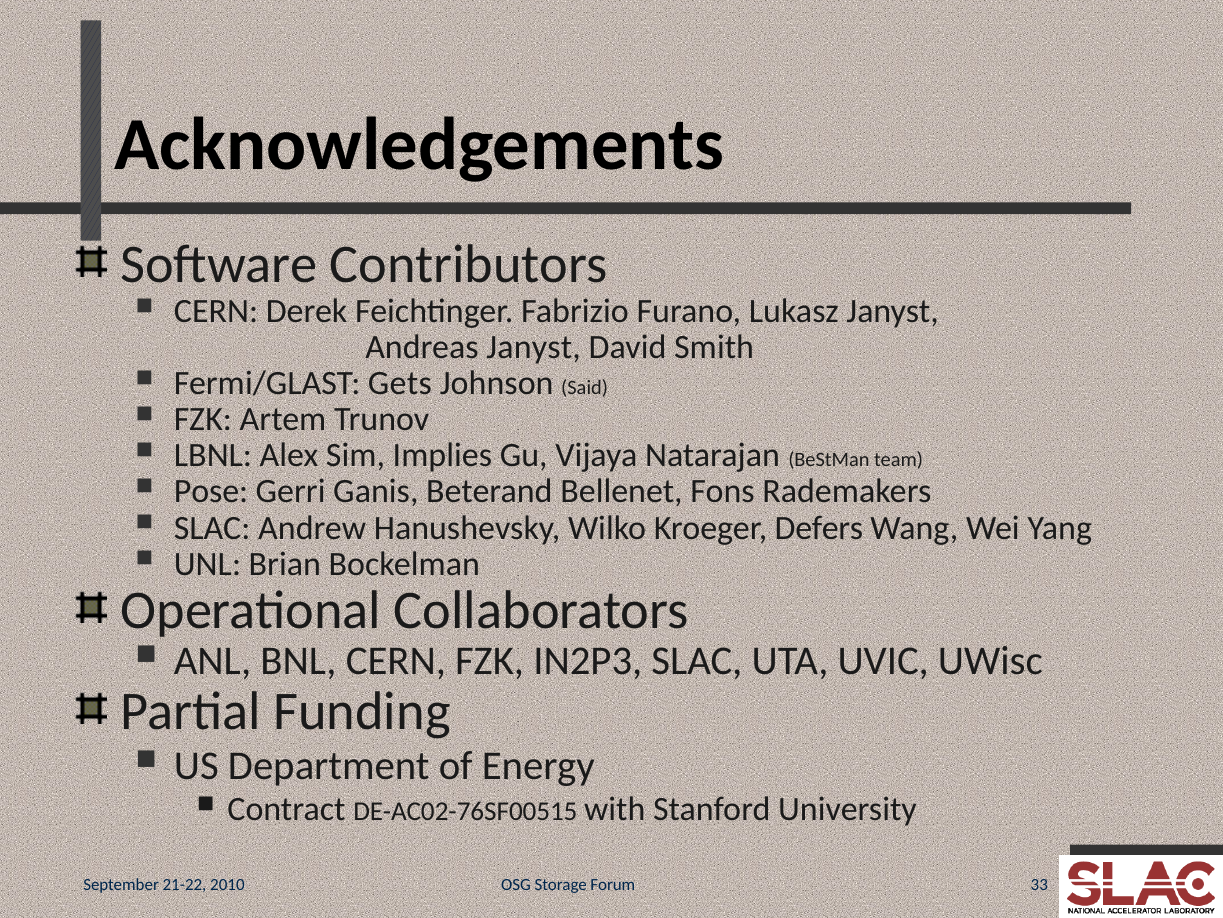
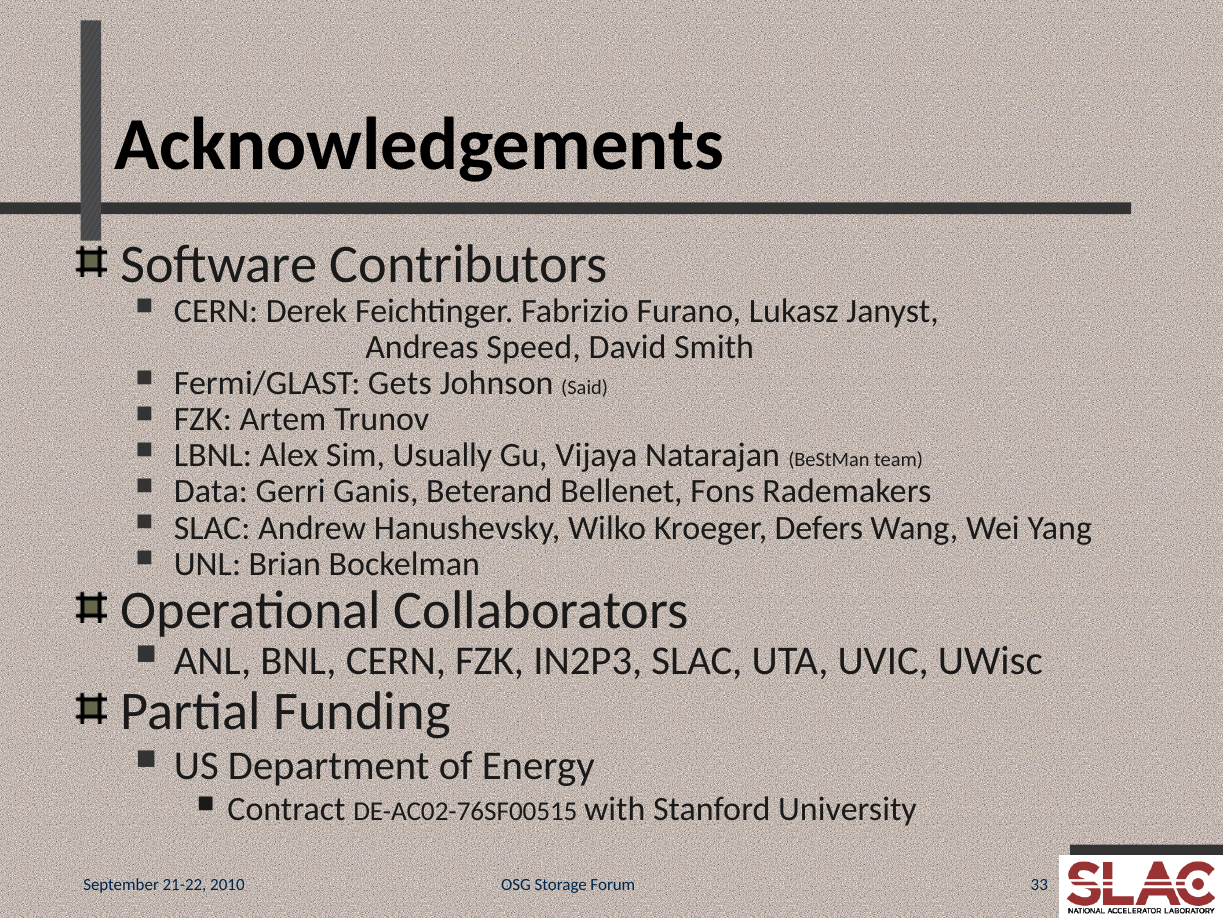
Andreas Janyst: Janyst -> Speed
Implies: Implies -> Usually
Pose: Pose -> Data
